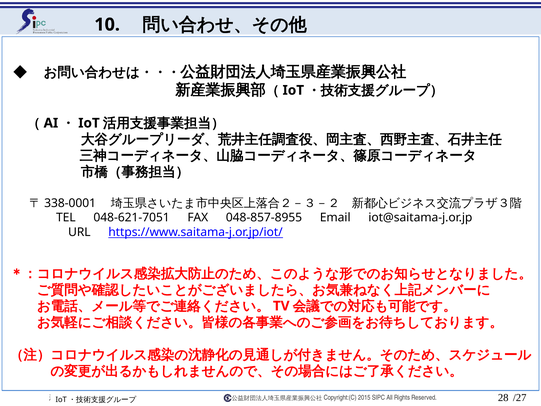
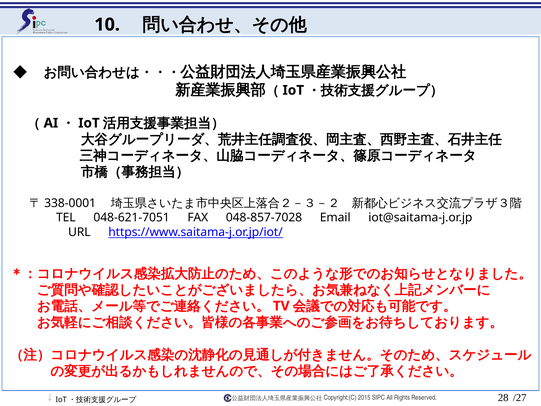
048-857-8955: 048-857-8955 -> 048-857-7028
